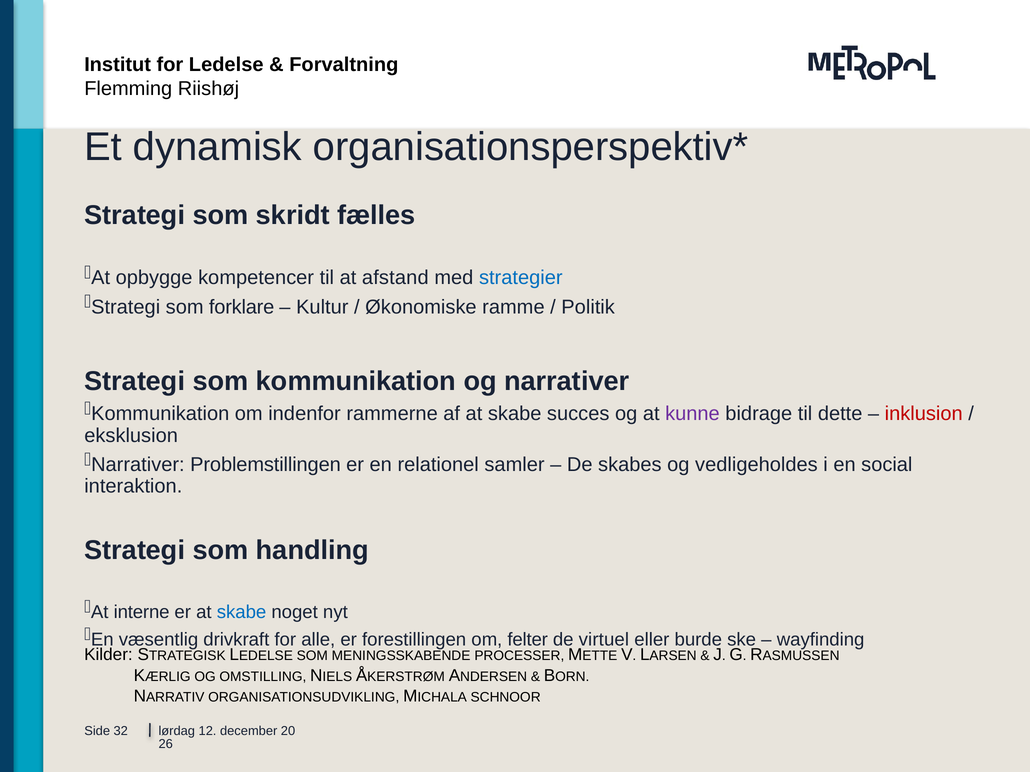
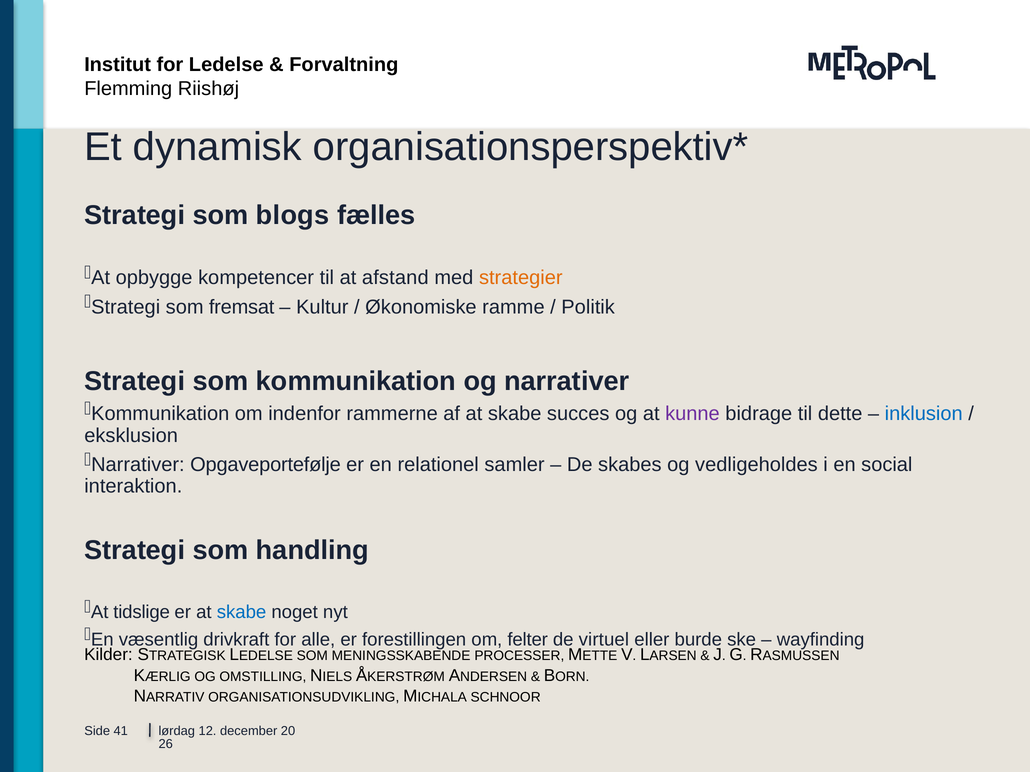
skridt: skridt -> blogs
strategier colour: blue -> orange
forklare: forklare -> fremsat
inklusion colour: red -> blue
Problemstillingen: Problemstillingen -> Opgaveportefølje
interne: interne -> tidslige
32: 32 -> 41
